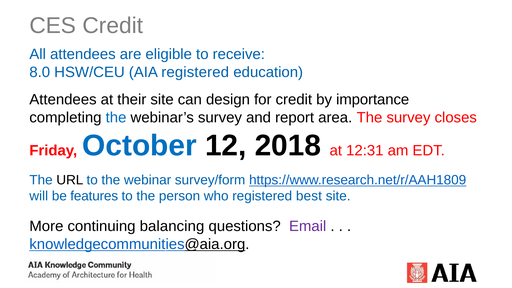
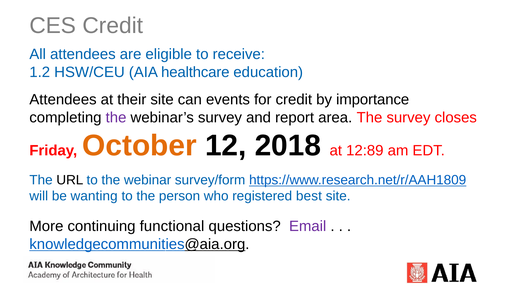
8.0: 8.0 -> 1.2
AIA registered: registered -> healthcare
design: design -> events
the at (116, 118) colour: blue -> purple
October colour: blue -> orange
12:31: 12:31 -> 12:89
features: features -> wanting
balancing: balancing -> functional
